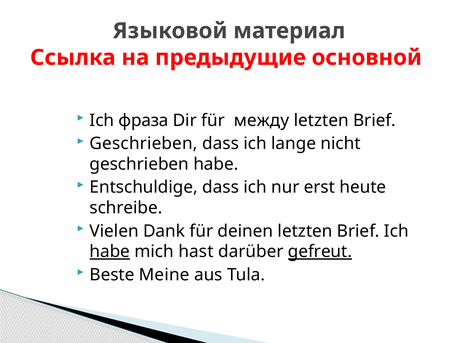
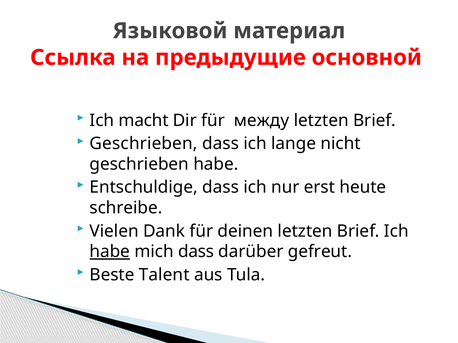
фраза: фраза -> macht
mich hast: hast -> dass
gefreut underline: present -> none
Meine: Meine -> Talent
